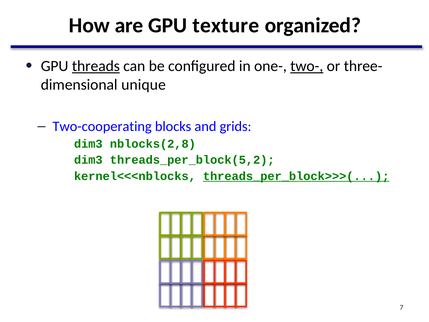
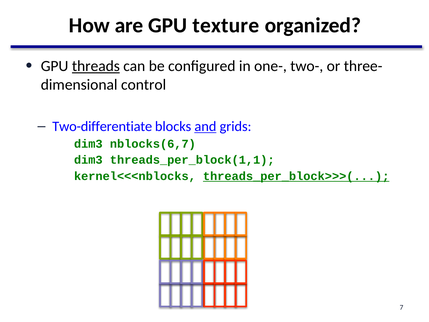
two- underline: present -> none
unique: unique -> control
Two-cooperating: Two-cooperating -> Two-differentiate
and underline: none -> present
nblocks(2,8: nblocks(2,8 -> nblocks(6,7
threads_per_block(5,2: threads_per_block(5,2 -> threads_per_block(1,1
